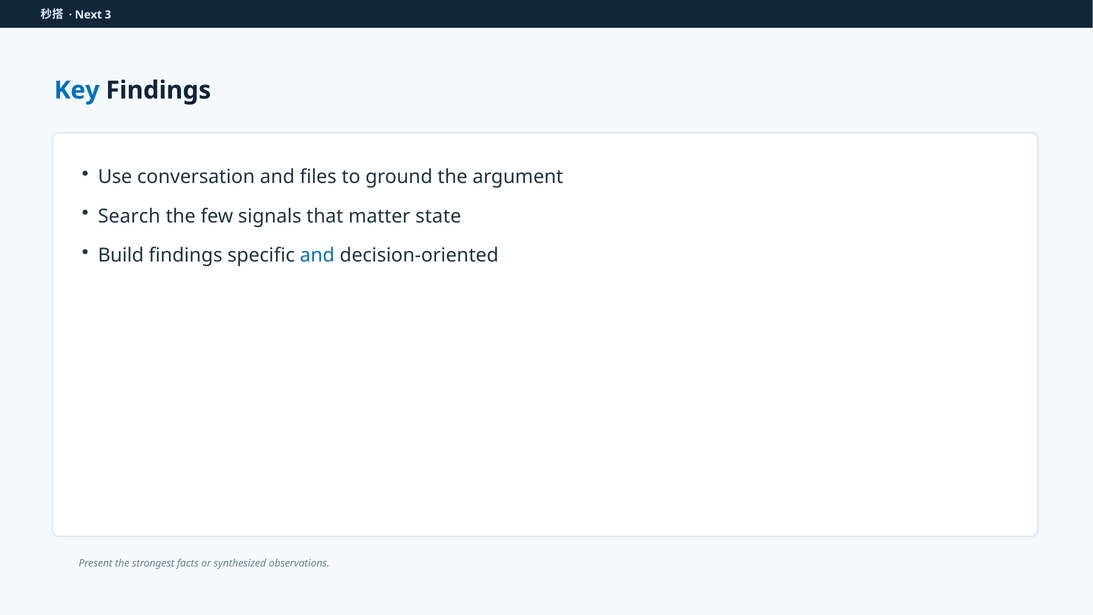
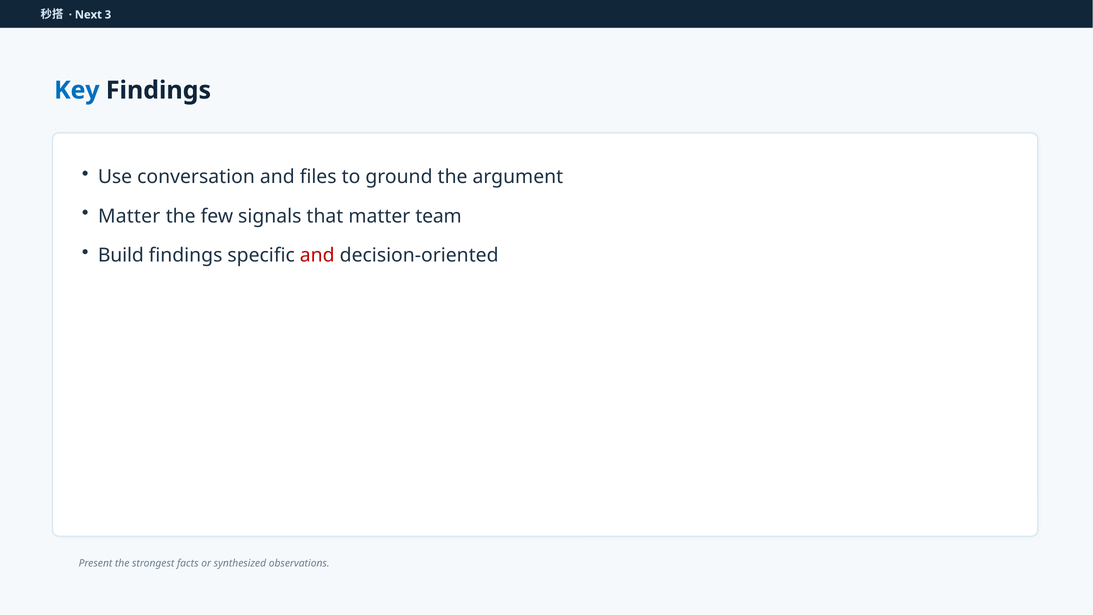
Search at (129, 216): Search -> Matter
state: state -> team
and at (317, 255) colour: blue -> red
